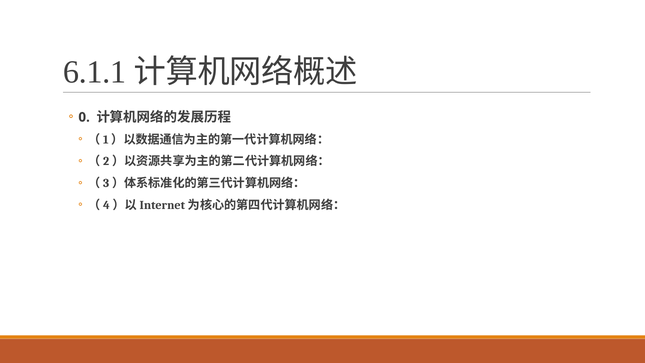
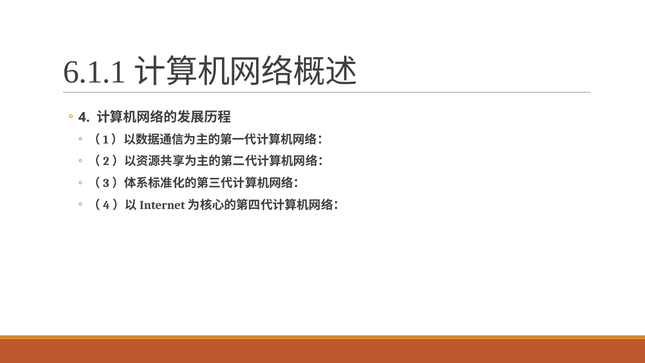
0: 0 -> 4
